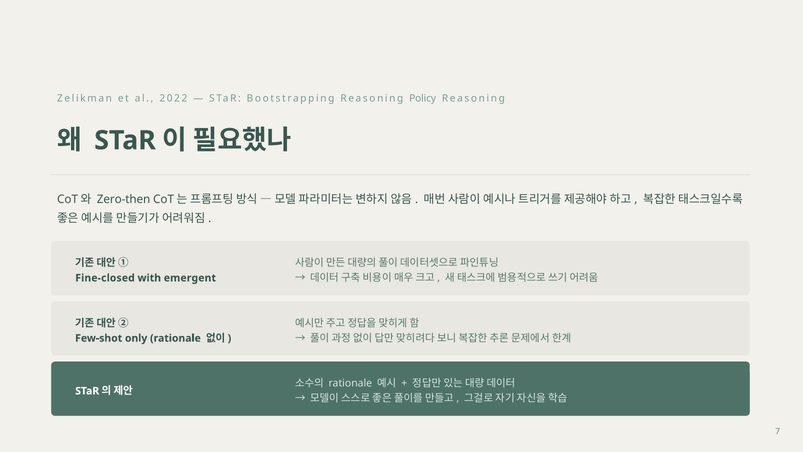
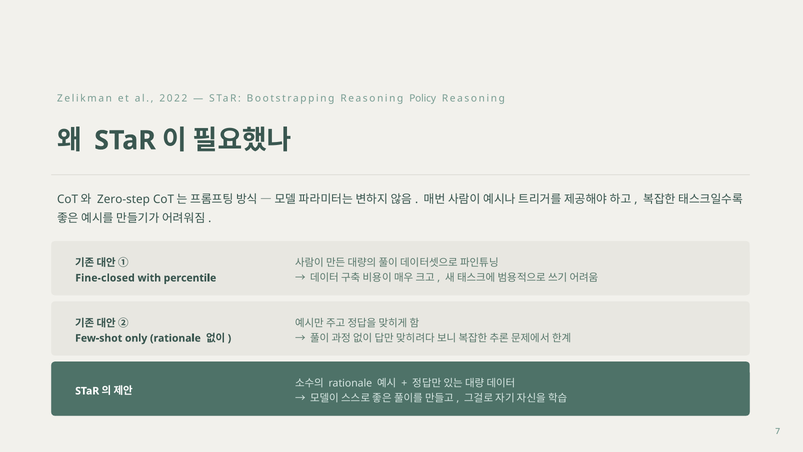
Zero-then: Zero-then -> Zero-step
emergent: emergent -> percentile
